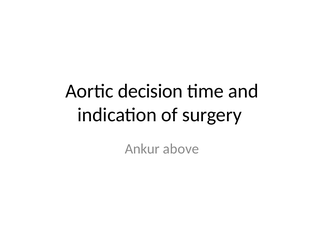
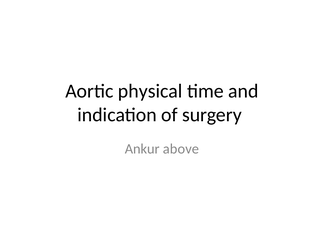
decision: decision -> physical
